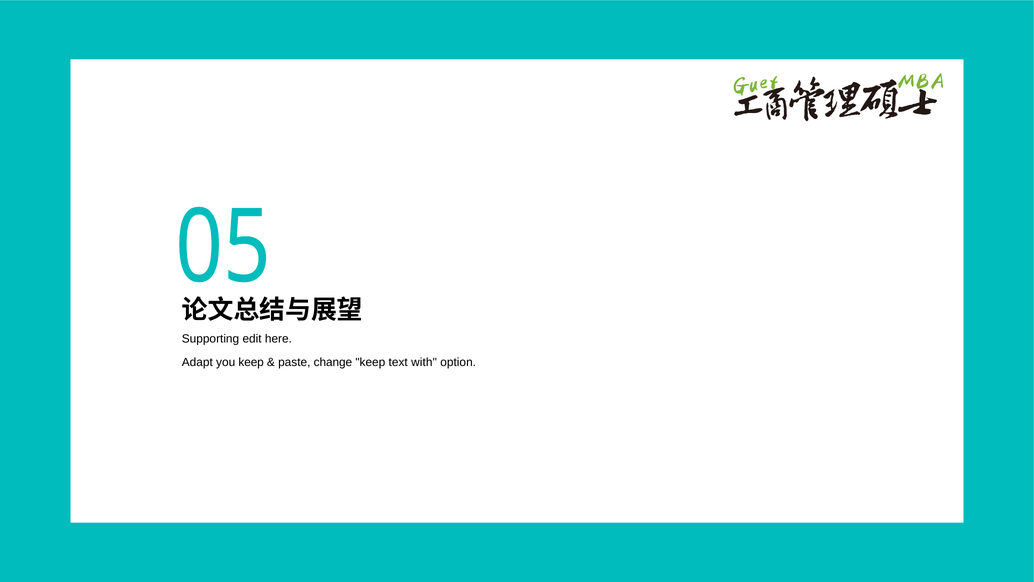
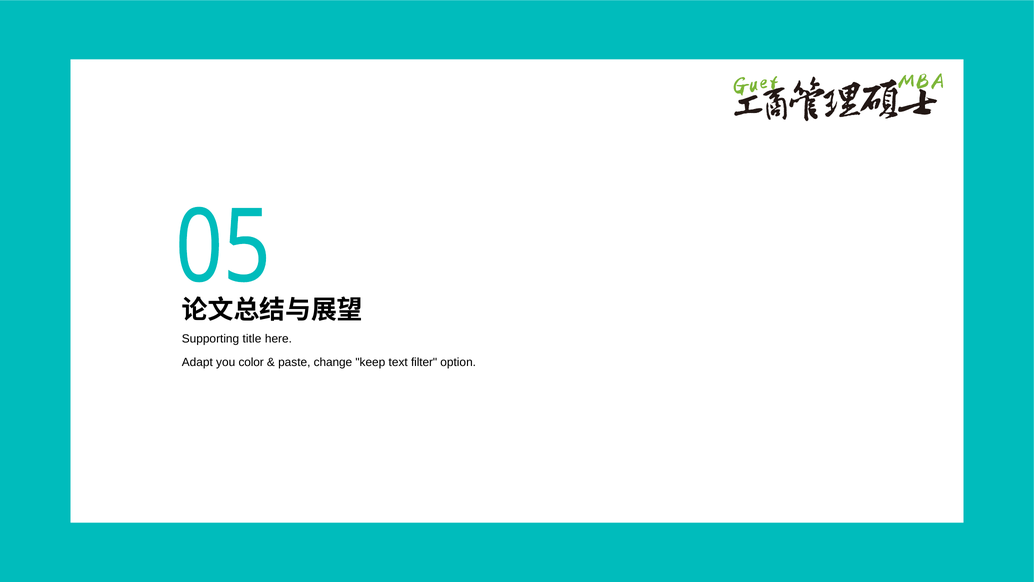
edit: edit -> title
you keep: keep -> color
with: with -> filter
